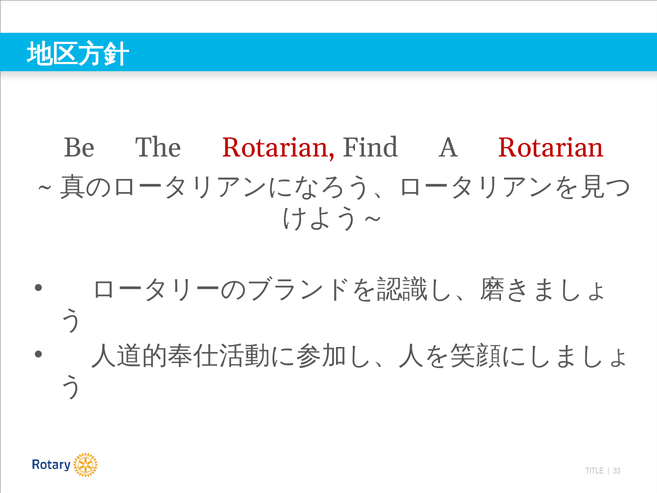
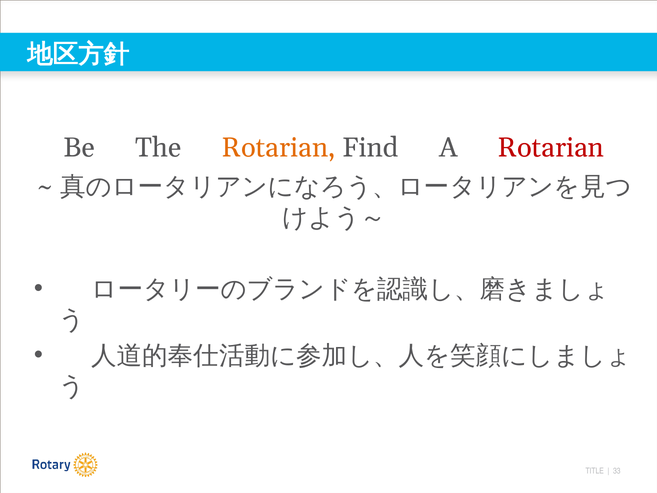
Rotarian at (279, 148) colour: red -> orange
